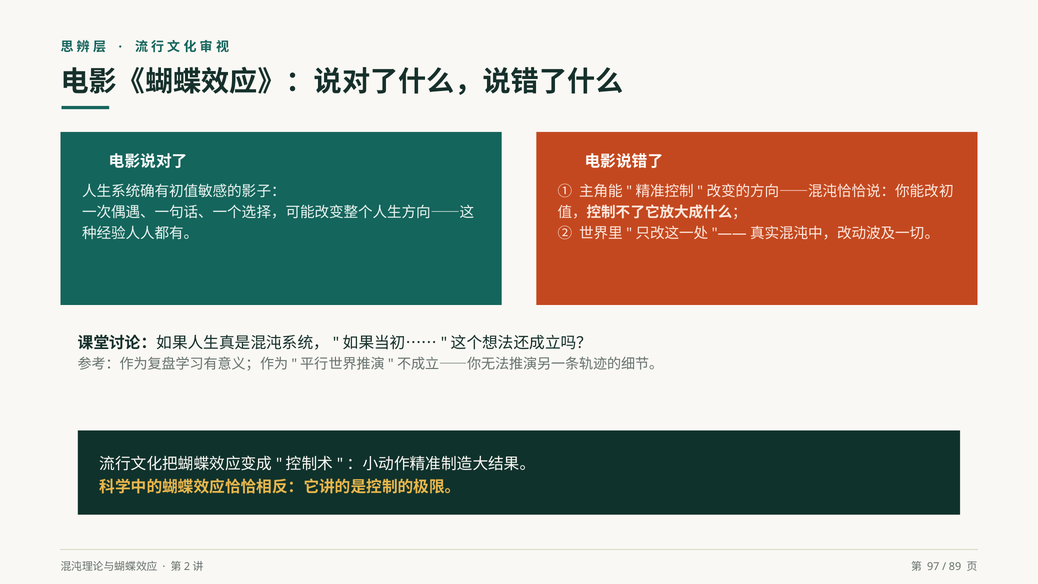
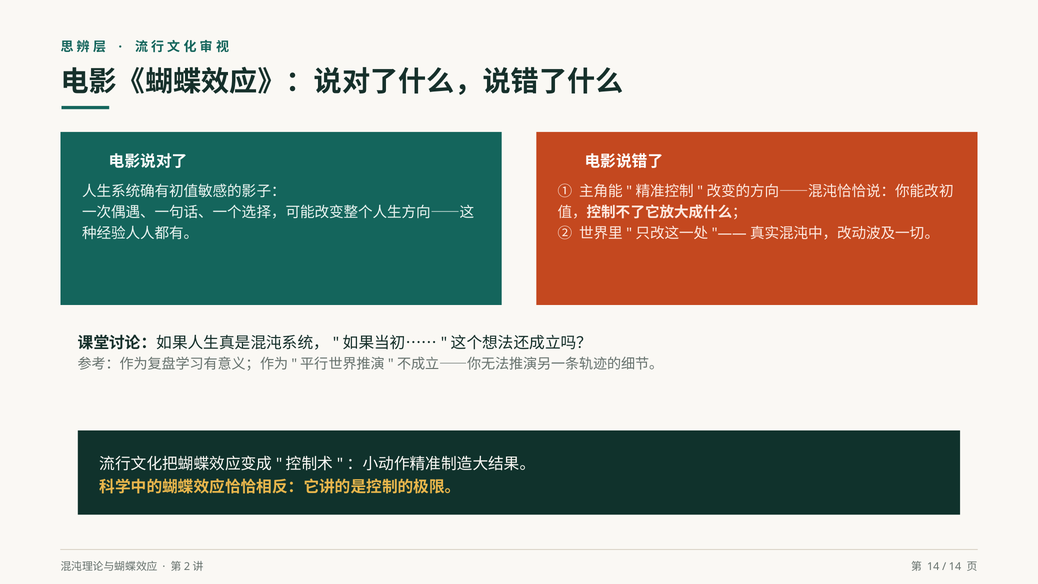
97 at (933, 566): 97 -> 14
89 at (955, 566): 89 -> 14
